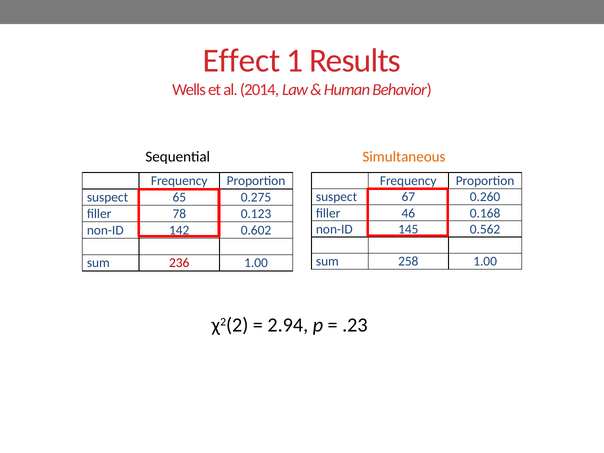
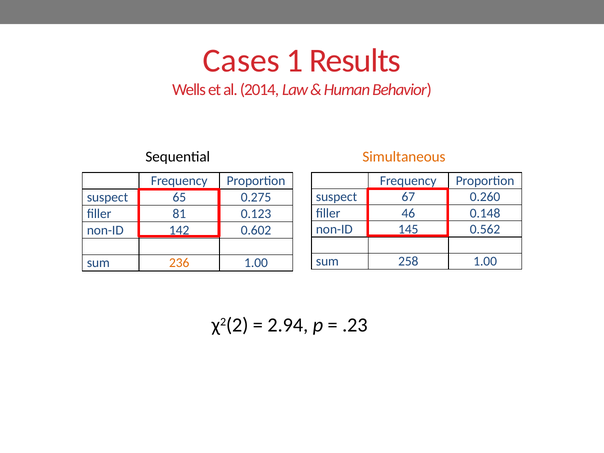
Effect: Effect -> Cases
0.168: 0.168 -> 0.148
78: 78 -> 81
236 colour: red -> orange
